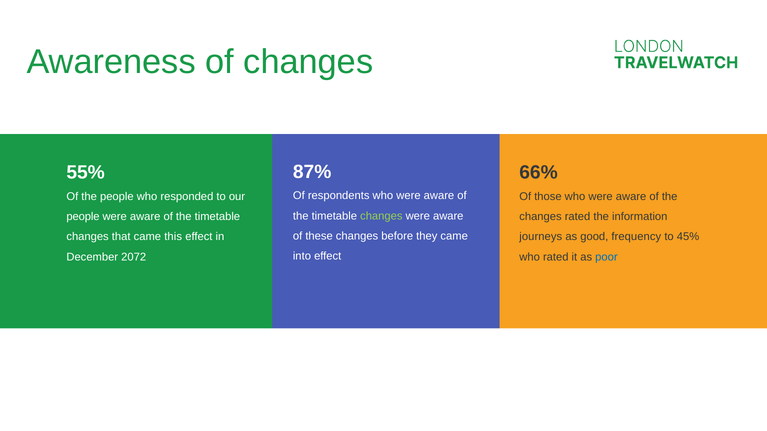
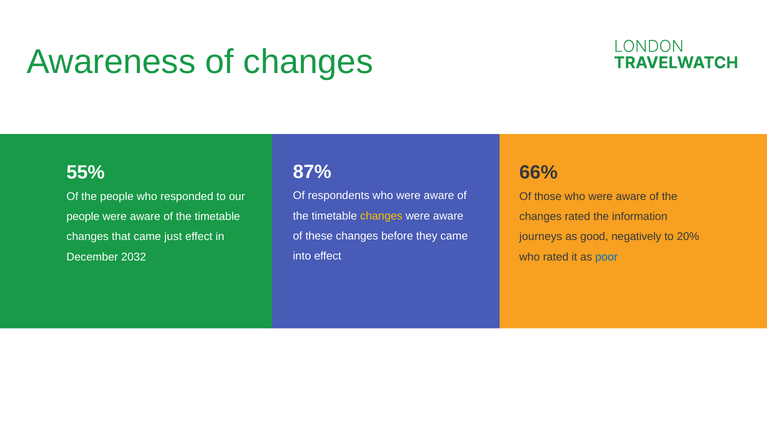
changes at (381, 216) colour: light green -> yellow
this: this -> just
frequency: frequency -> negatively
45%: 45% -> 20%
2072: 2072 -> 2032
